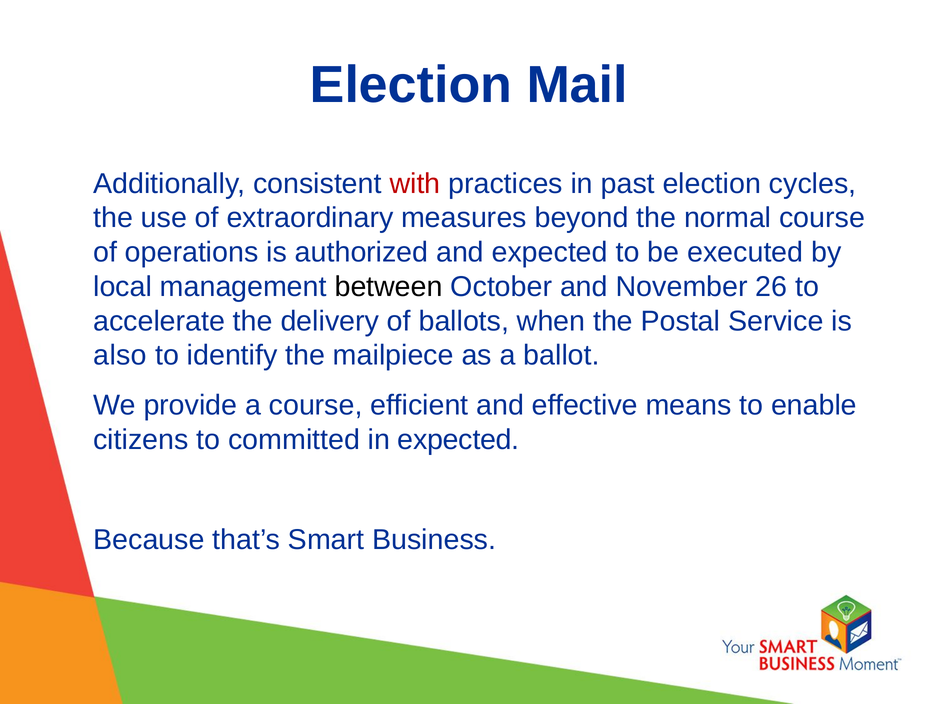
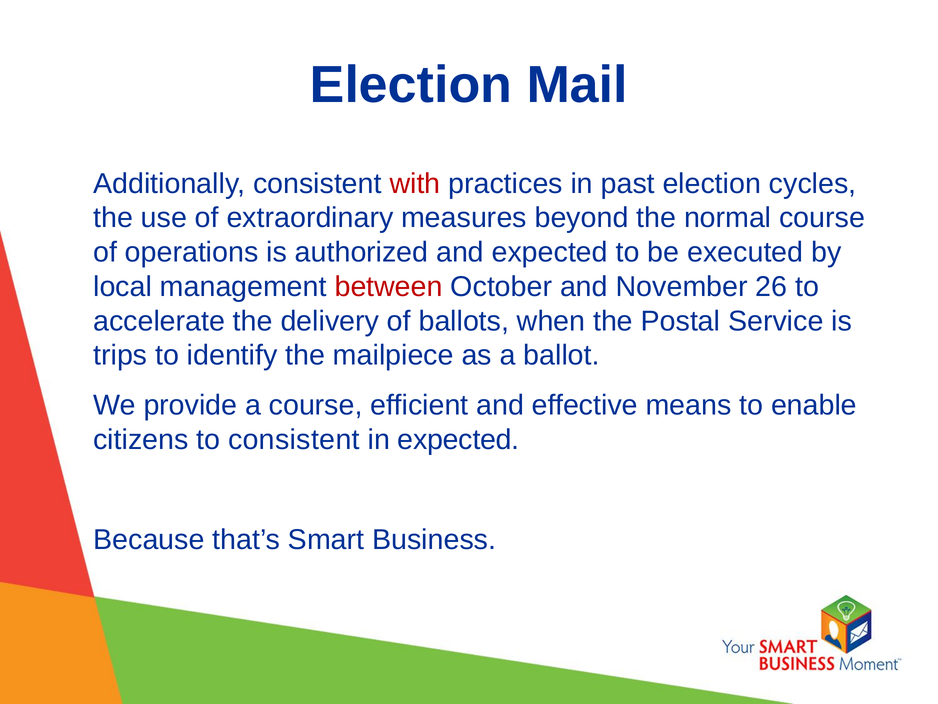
between colour: black -> red
also: also -> trips
to committed: committed -> consistent
